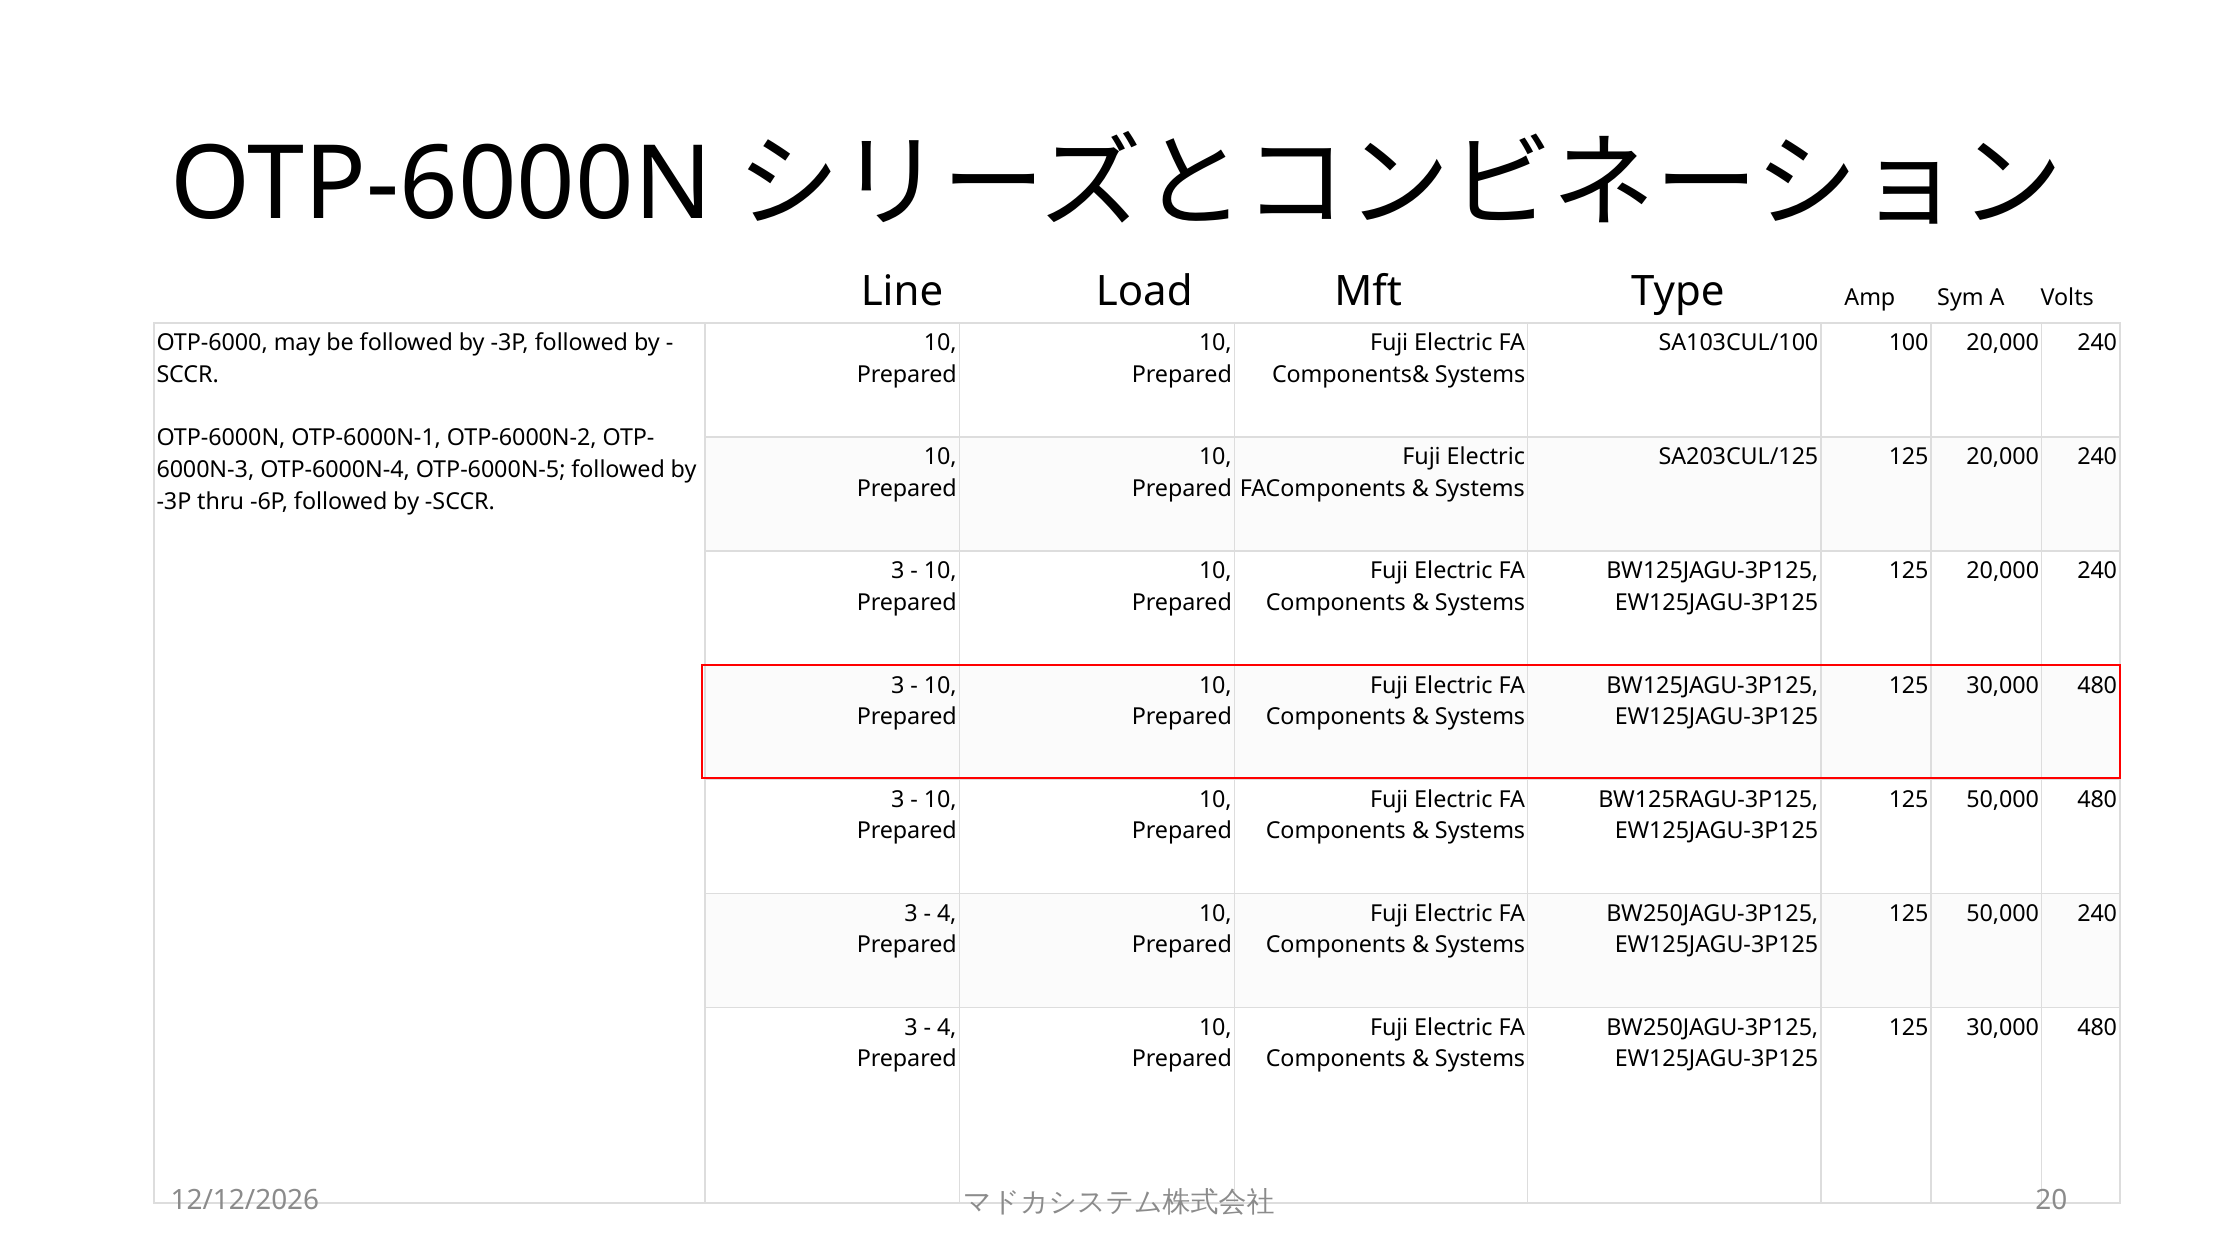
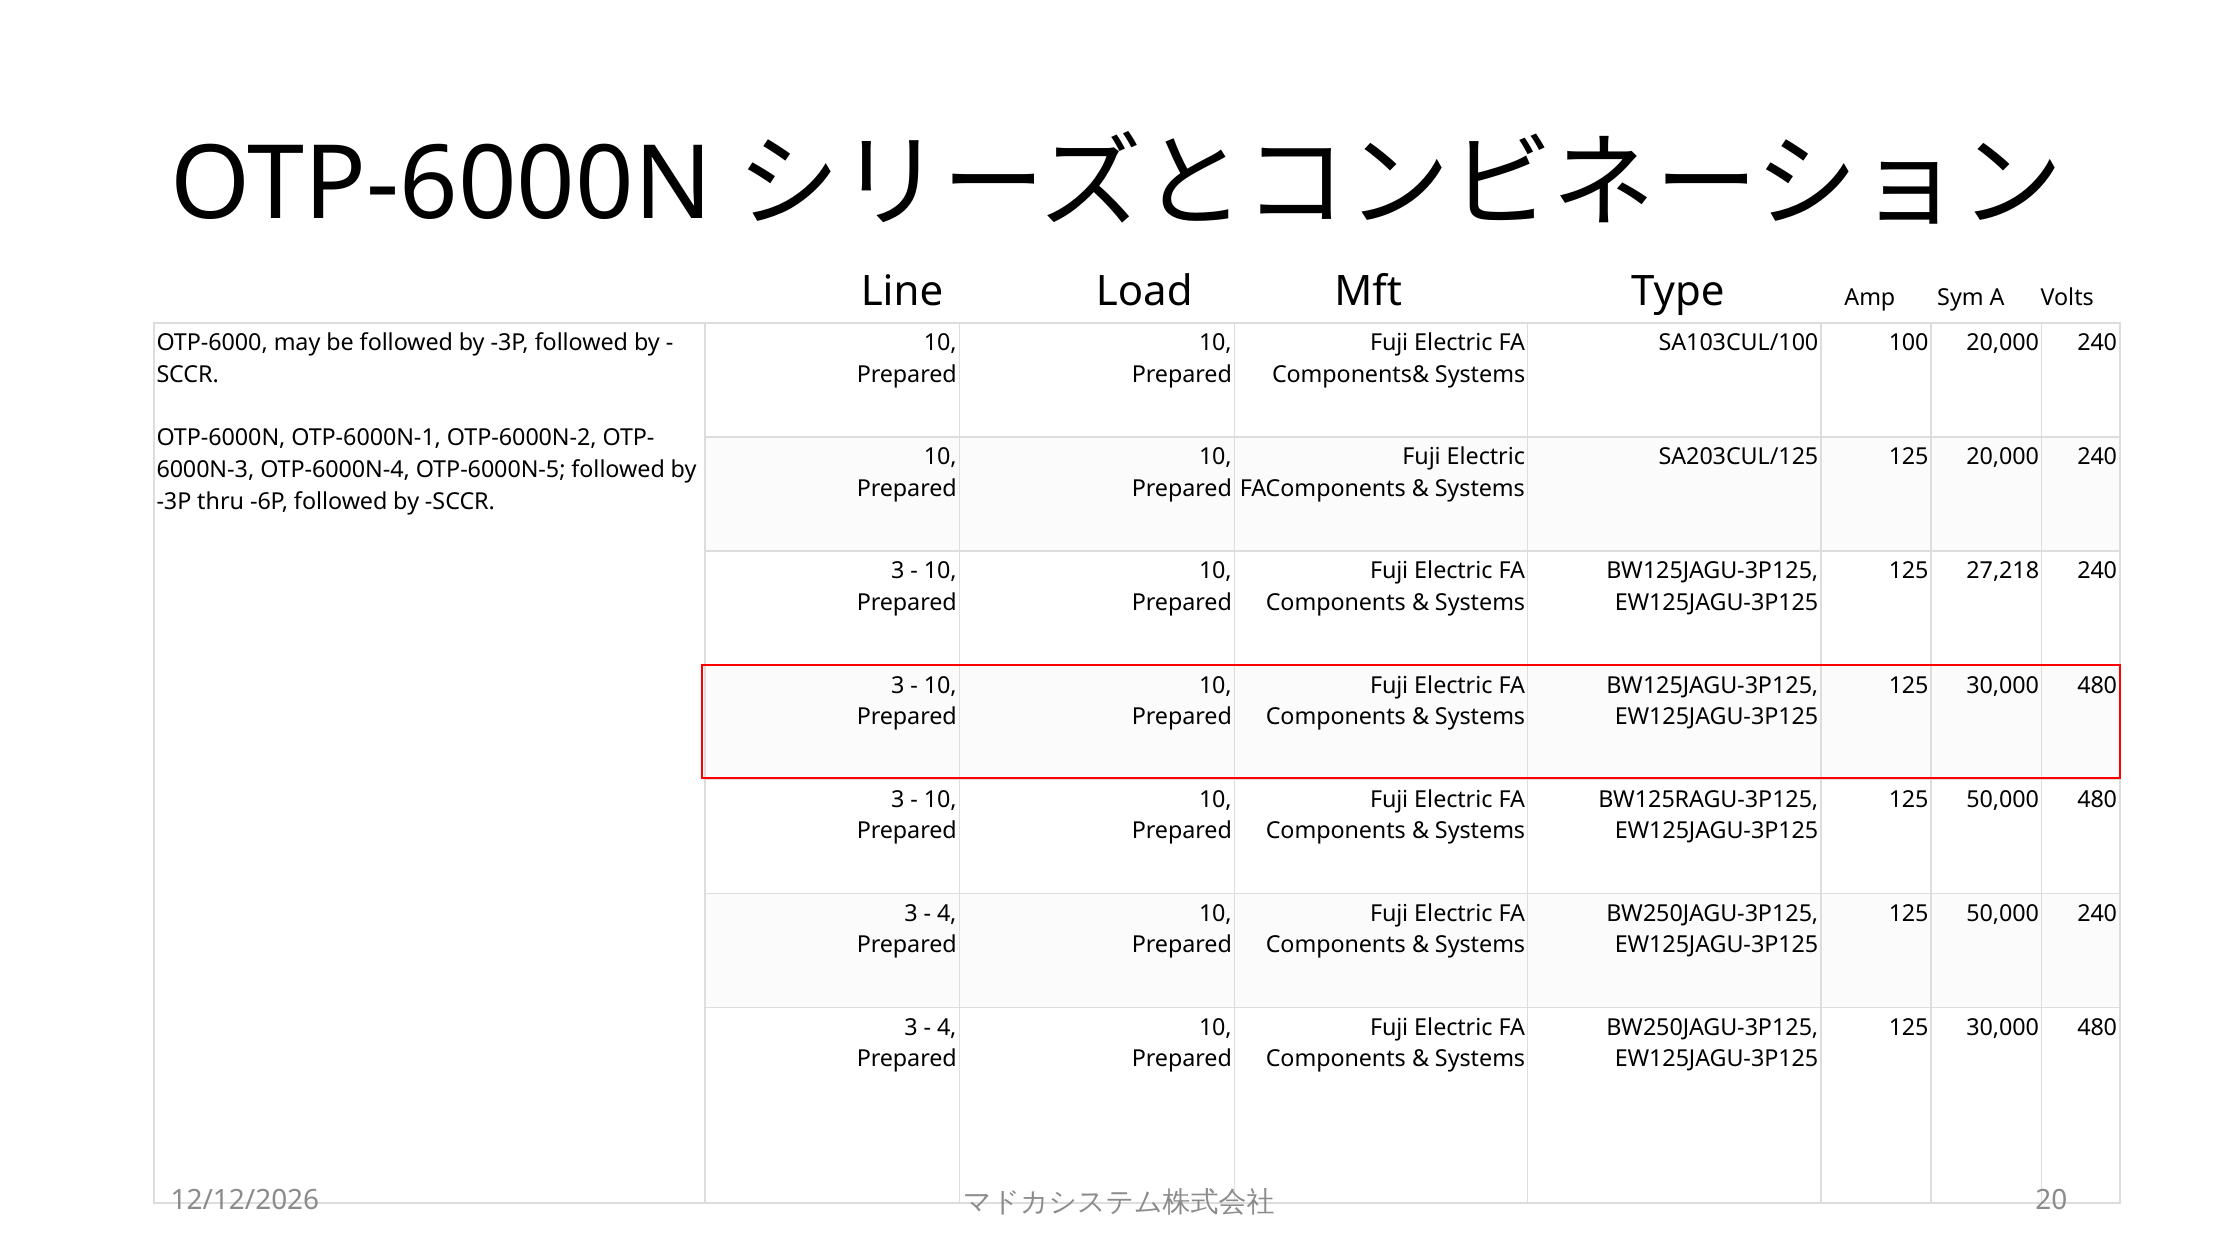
20,000 at (2003, 571): 20,000 -> 27,218
